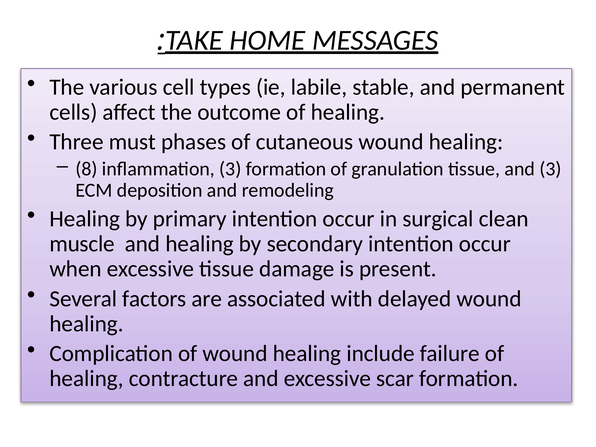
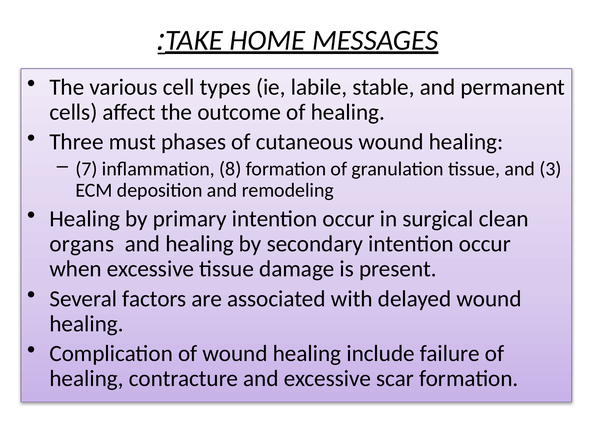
8: 8 -> 7
inflammation 3: 3 -> 8
muscle: muscle -> organs
